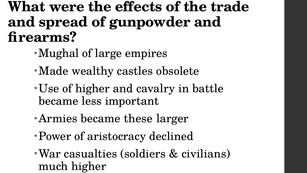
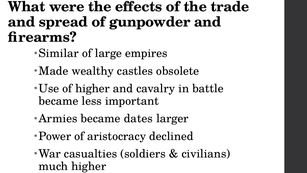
Mughal: Mughal -> Similar
these: these -> dates
